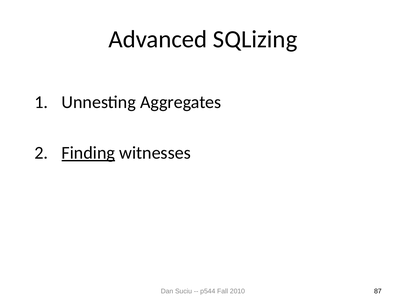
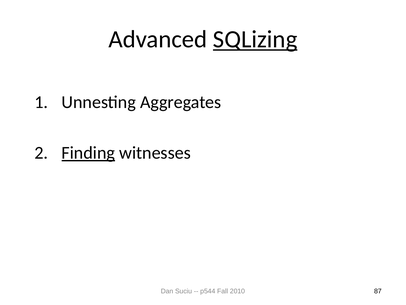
SQLizing underline: none -> present
